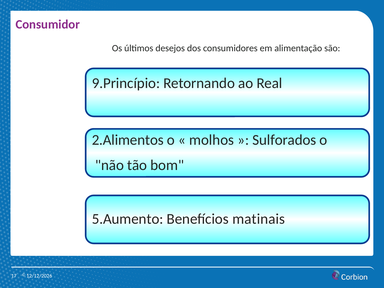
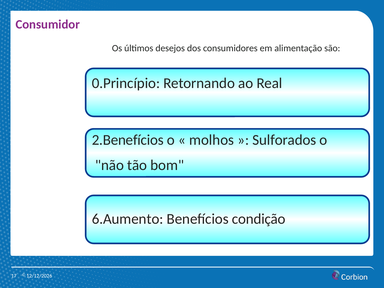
9.Princípio: 9.Princípio -> 0.Princípio
2.Alimentos: 2.Alimentos -> 2.Benefícios
5.Aumento: 5.Aumento -> 6.Aumento
matinais: matinais -> condição
